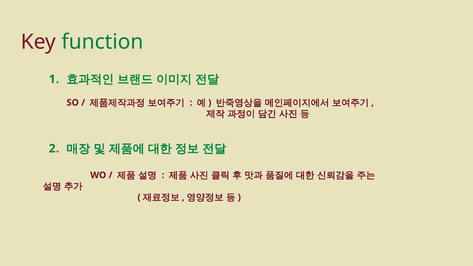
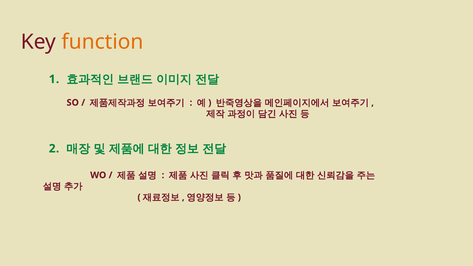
function colour: green -> orange
